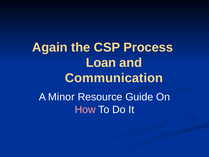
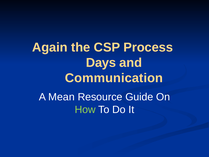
Loan: Loan -> Days
Minor: Minor -> Mean
How colour: pink -> light green
